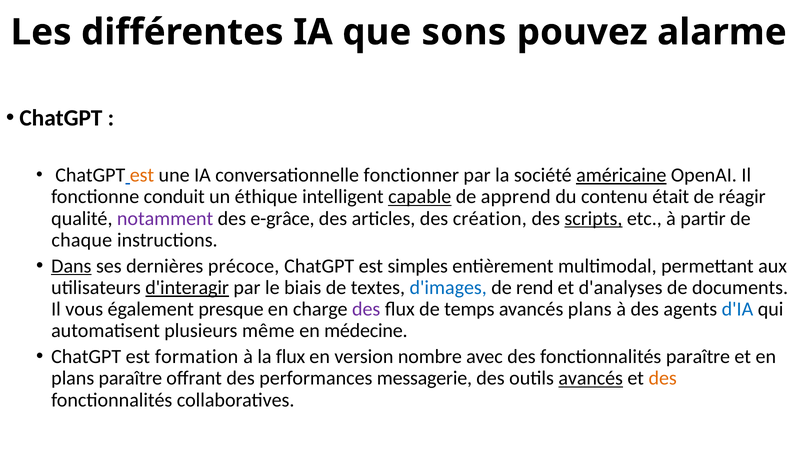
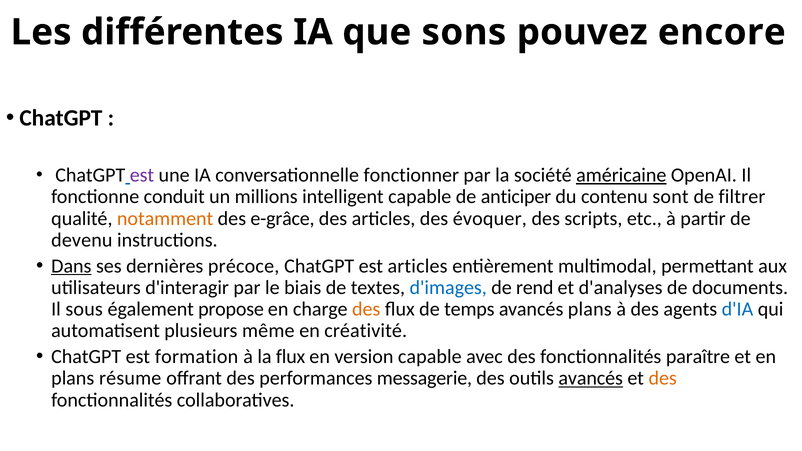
alarme: alarme -> encore
est at (142, 175) colour: orange -> purple
éthique: éthique -> millions
capable at (420, 197) underline: present -> none
apprend: apprend -> anticiper
était: était -> sont
réagir: réagir -> filtrer
notamment colour: purple -> orange
création: création -> évoquer
scripts underline: present -> none
chaque: chaque -> devenu
est simples: simples -> articles
d'interagir underline: present -> none
vous: vous -> sous
presque: presque -> propose
des at (366, 309) colour: purple -> orange
médecine: médecine -> créativité
version nombre: nombre -> capable
plans paraître: paraître -> résume
